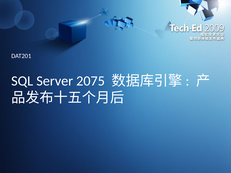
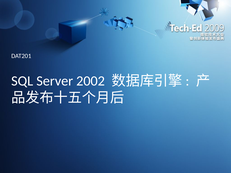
2075: 2075 -> 2002
